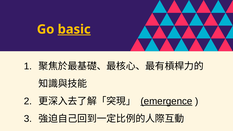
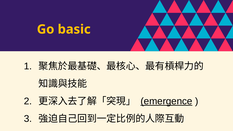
basic underline: present -> none
